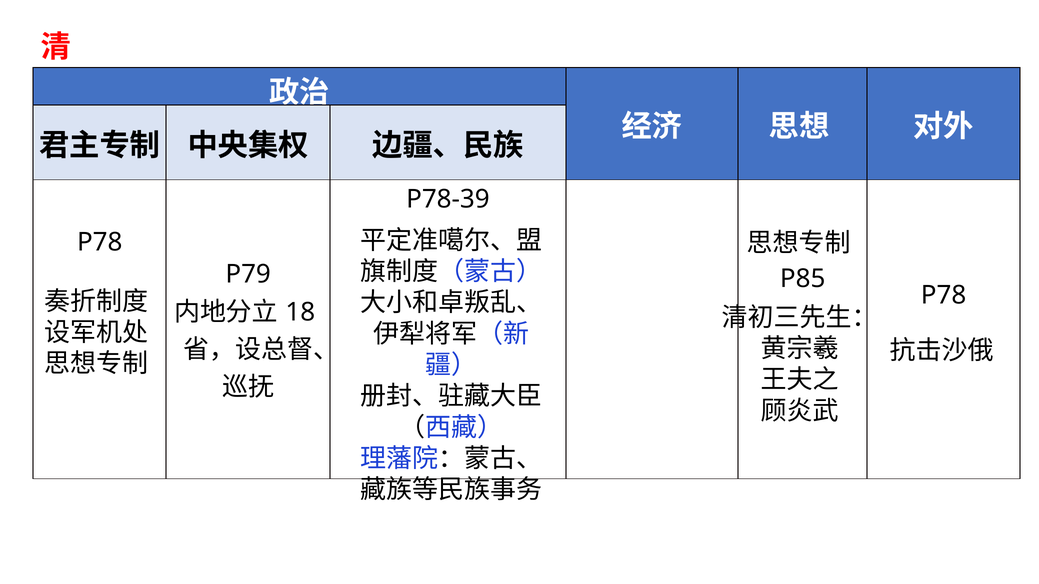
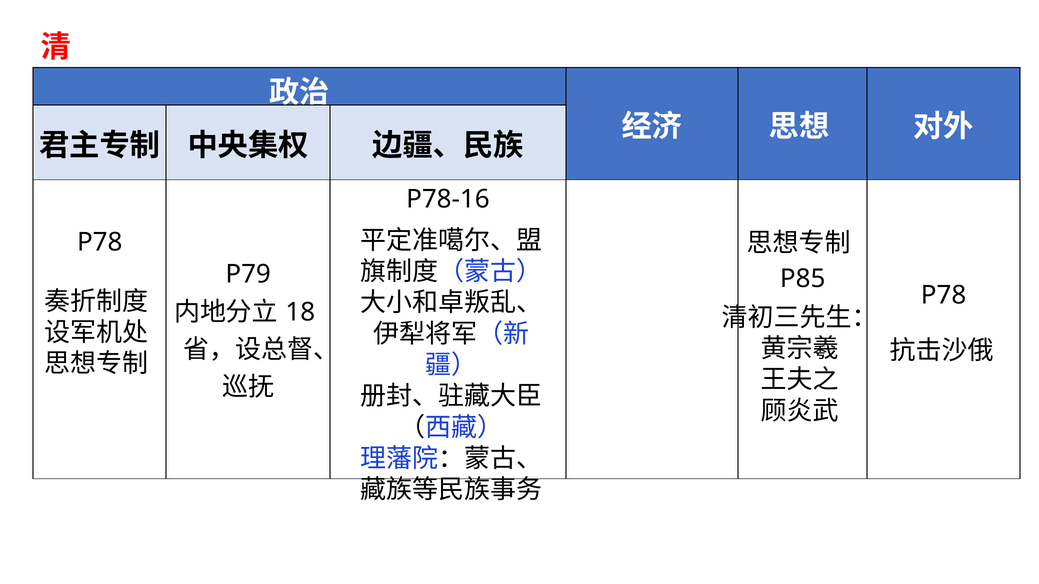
P78-39: P78-39 -> P78-16
